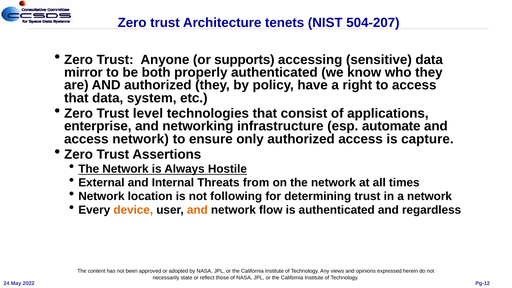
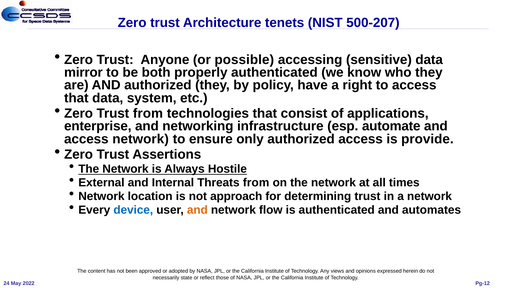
504-207: 504-207 -> 500-207
supports: supports -> possible
Trust level: level -> from
capture: capture -> provide
following: following -> approach
device colour: orange -> blue
regardless: regardless -> automates
